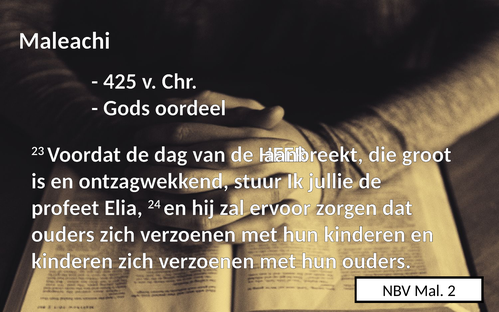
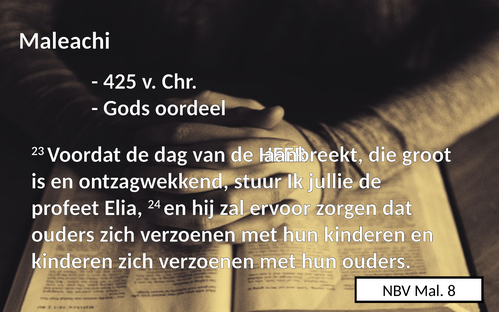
2: 2 -> 8
